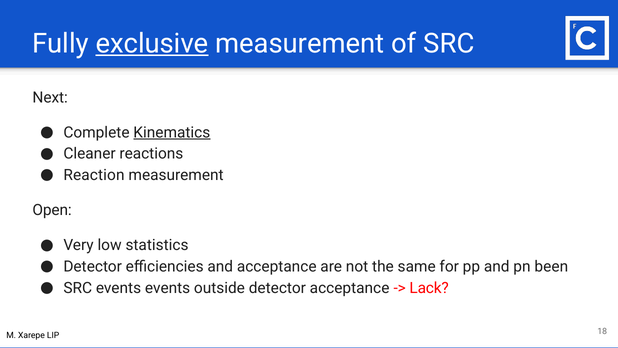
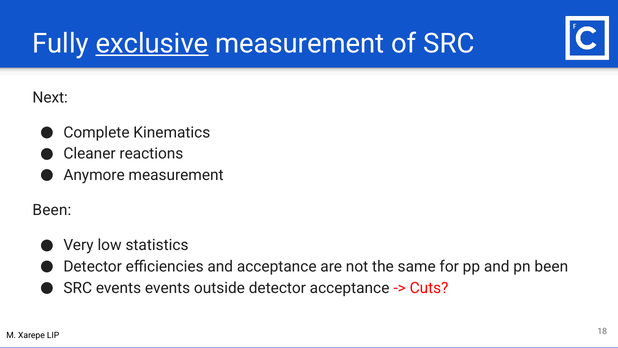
Kinematics underline: present -> none
Reaction: Reaction -> Anymore
Open at (52, 210): Open -> Been
Lack: Lack -> Cuts
